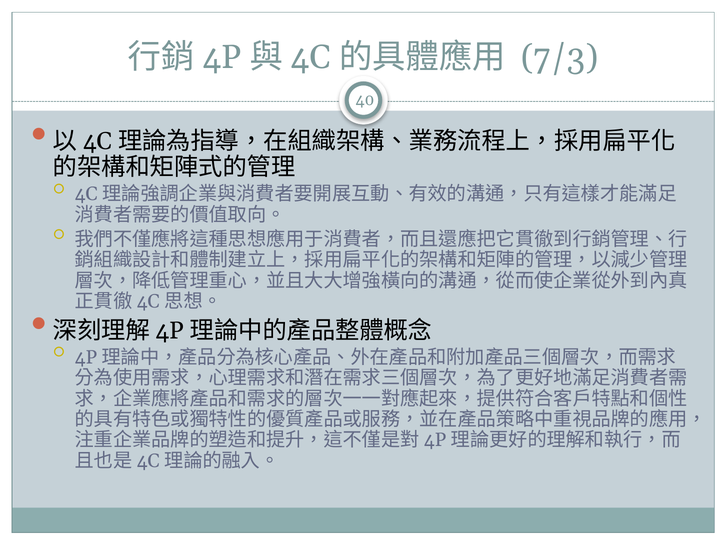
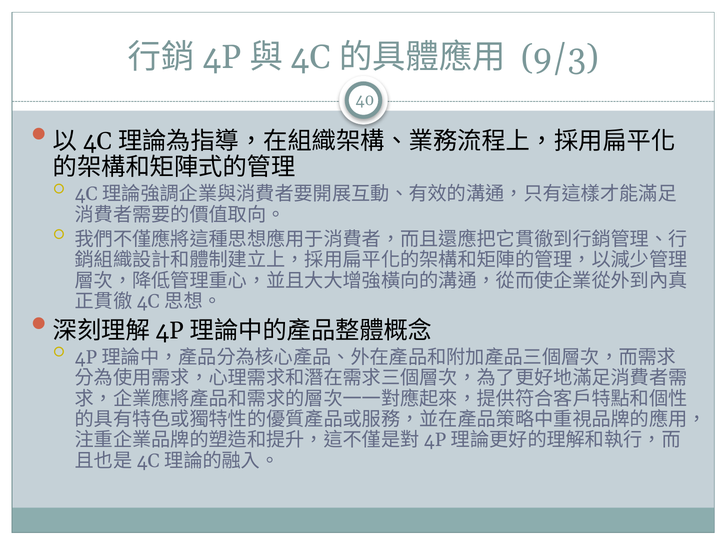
7/3: 7/3 -> 9/3
